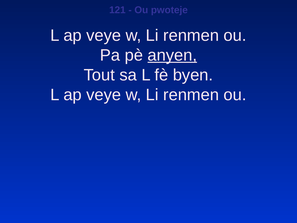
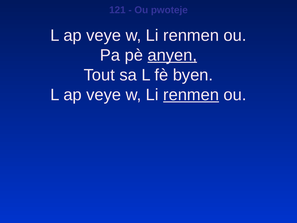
renmen at (191, 95) underline: none -> present
